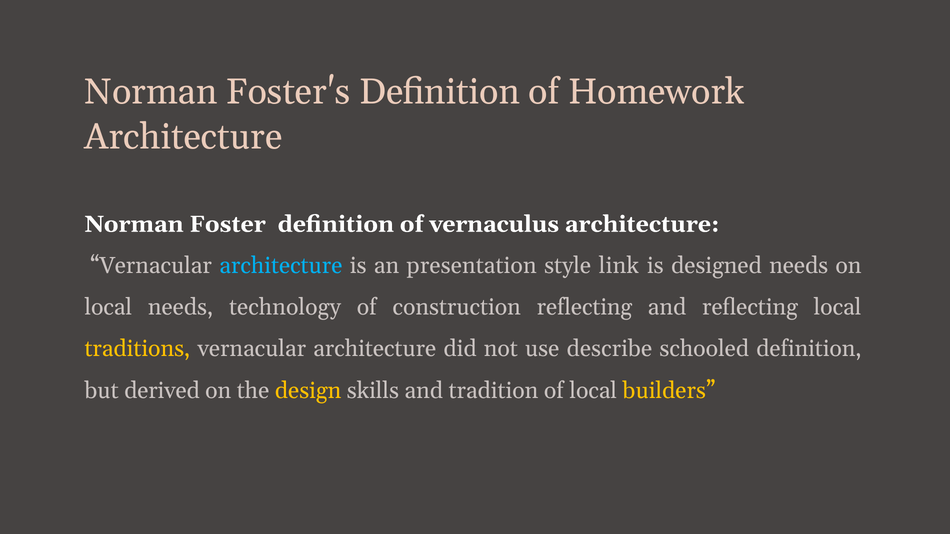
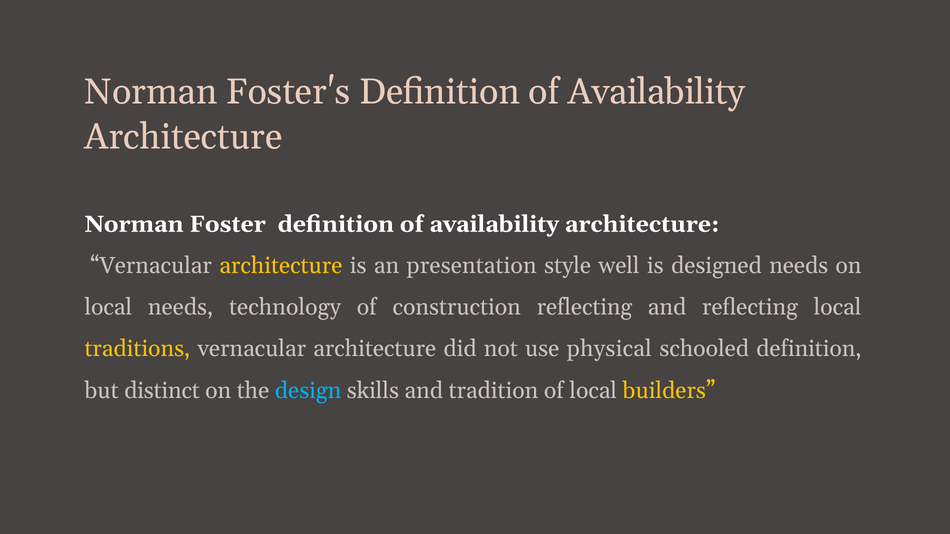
Foster's Definition of Homework: Homework -> Availability
Foster definition of vernaculus: vernaculus -> availability
architecture at (281, 266) colour: light blue -> yellow
link: link -> well
describe: describe -> physical
derived: derived -> distinct
design colour: yellow -> light blue
